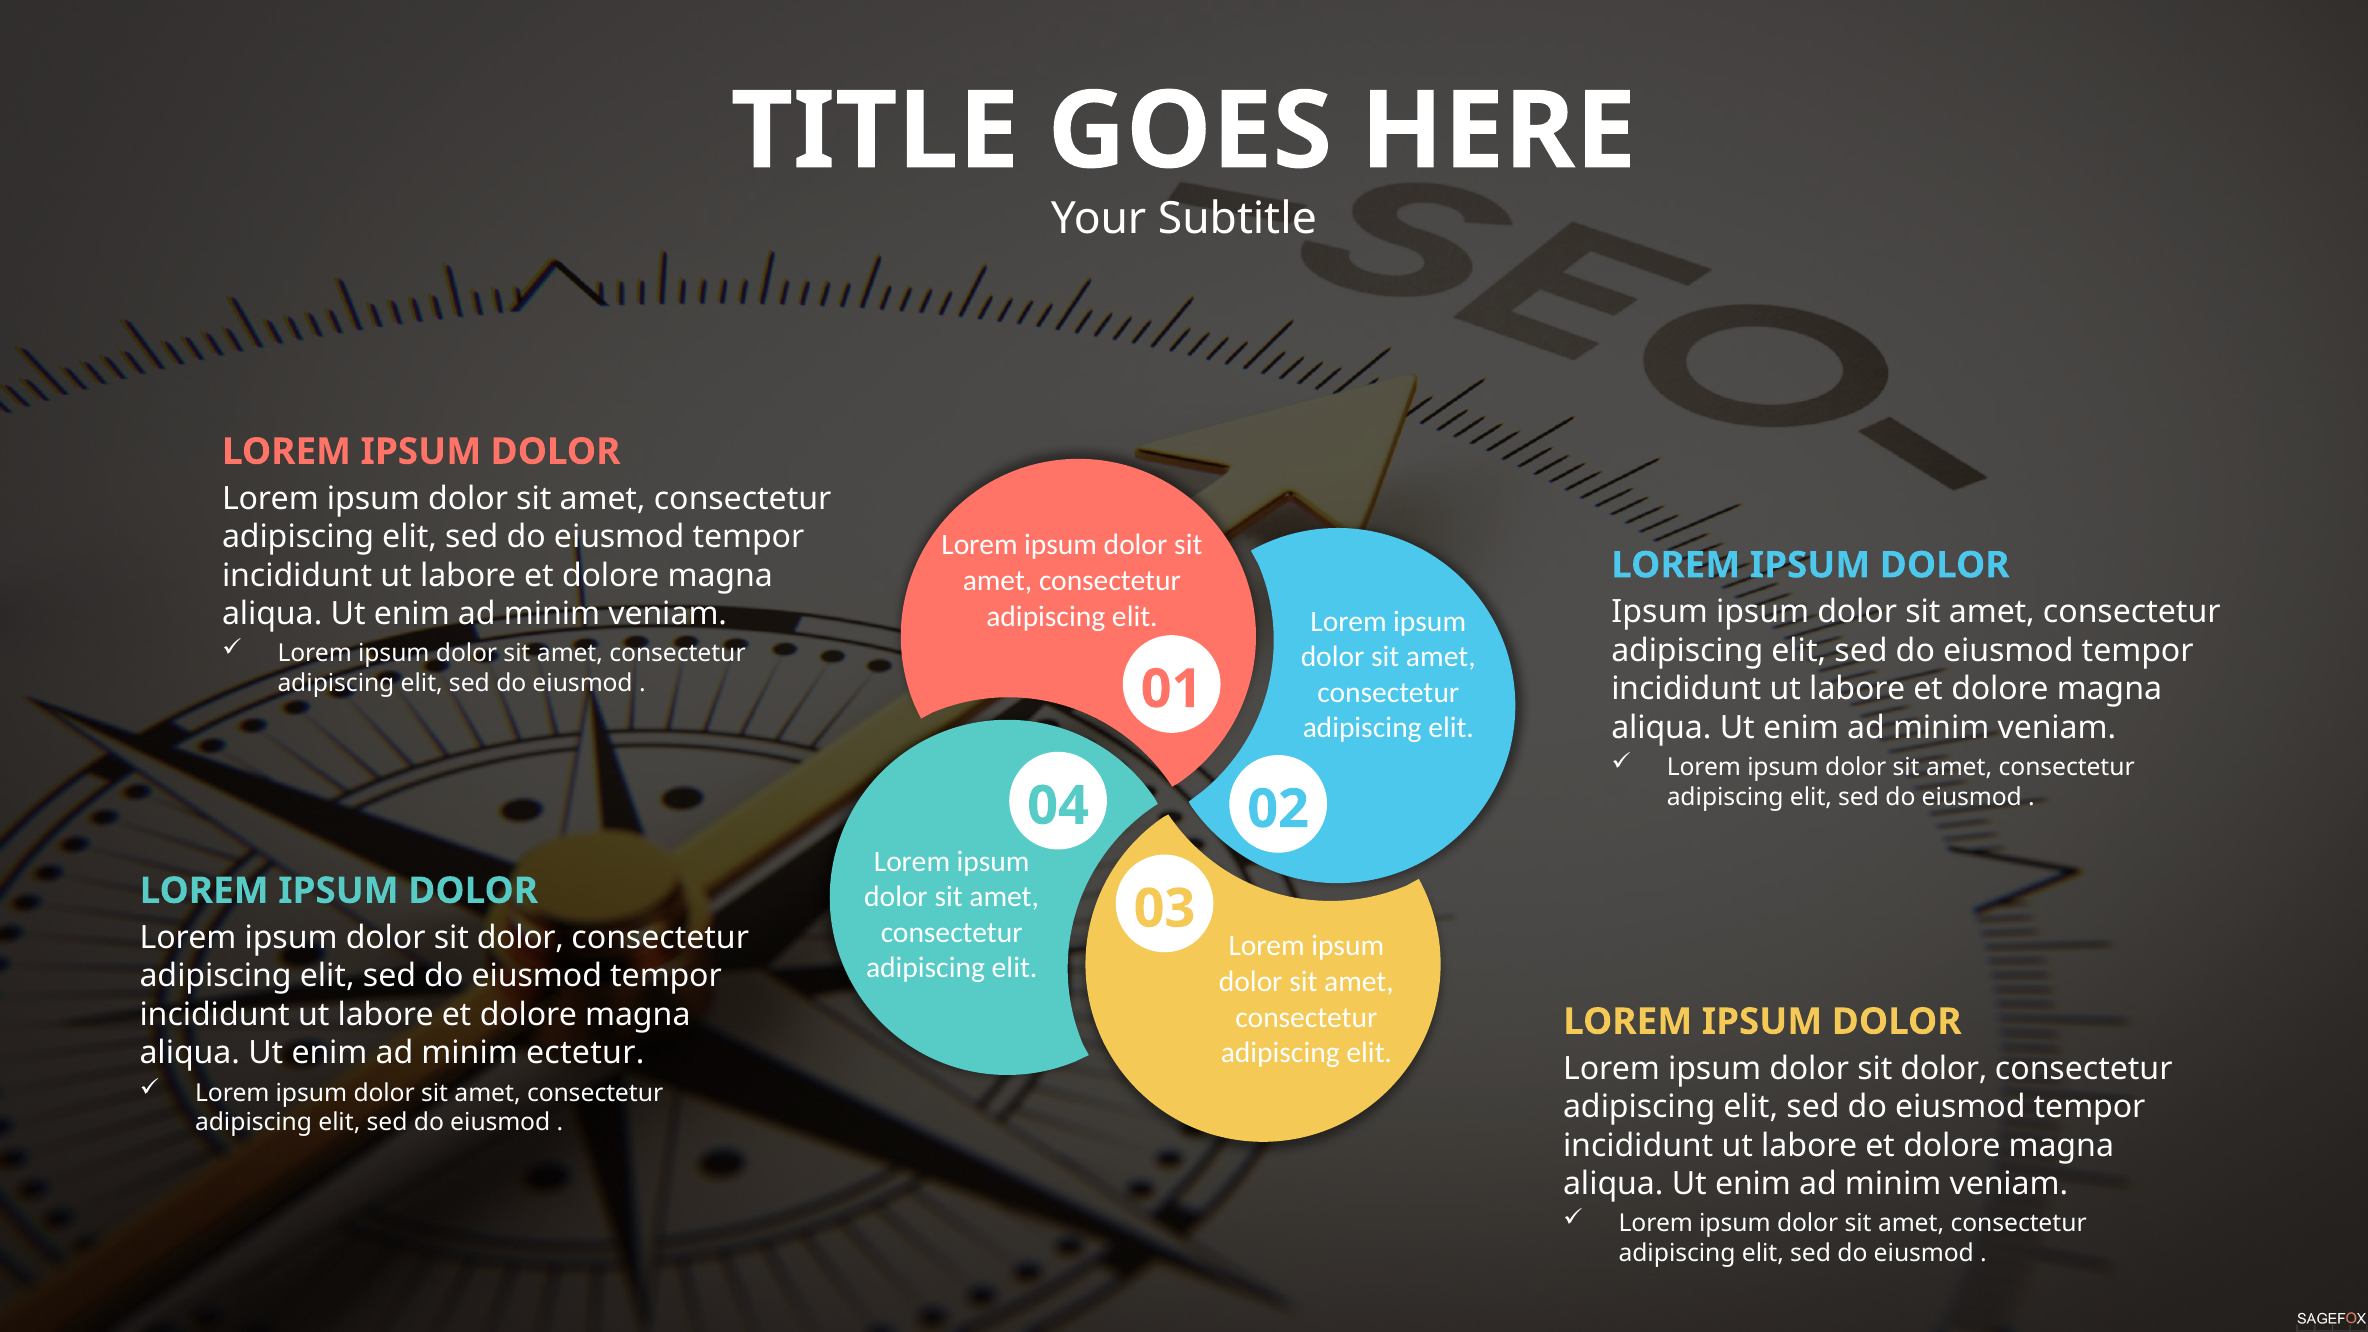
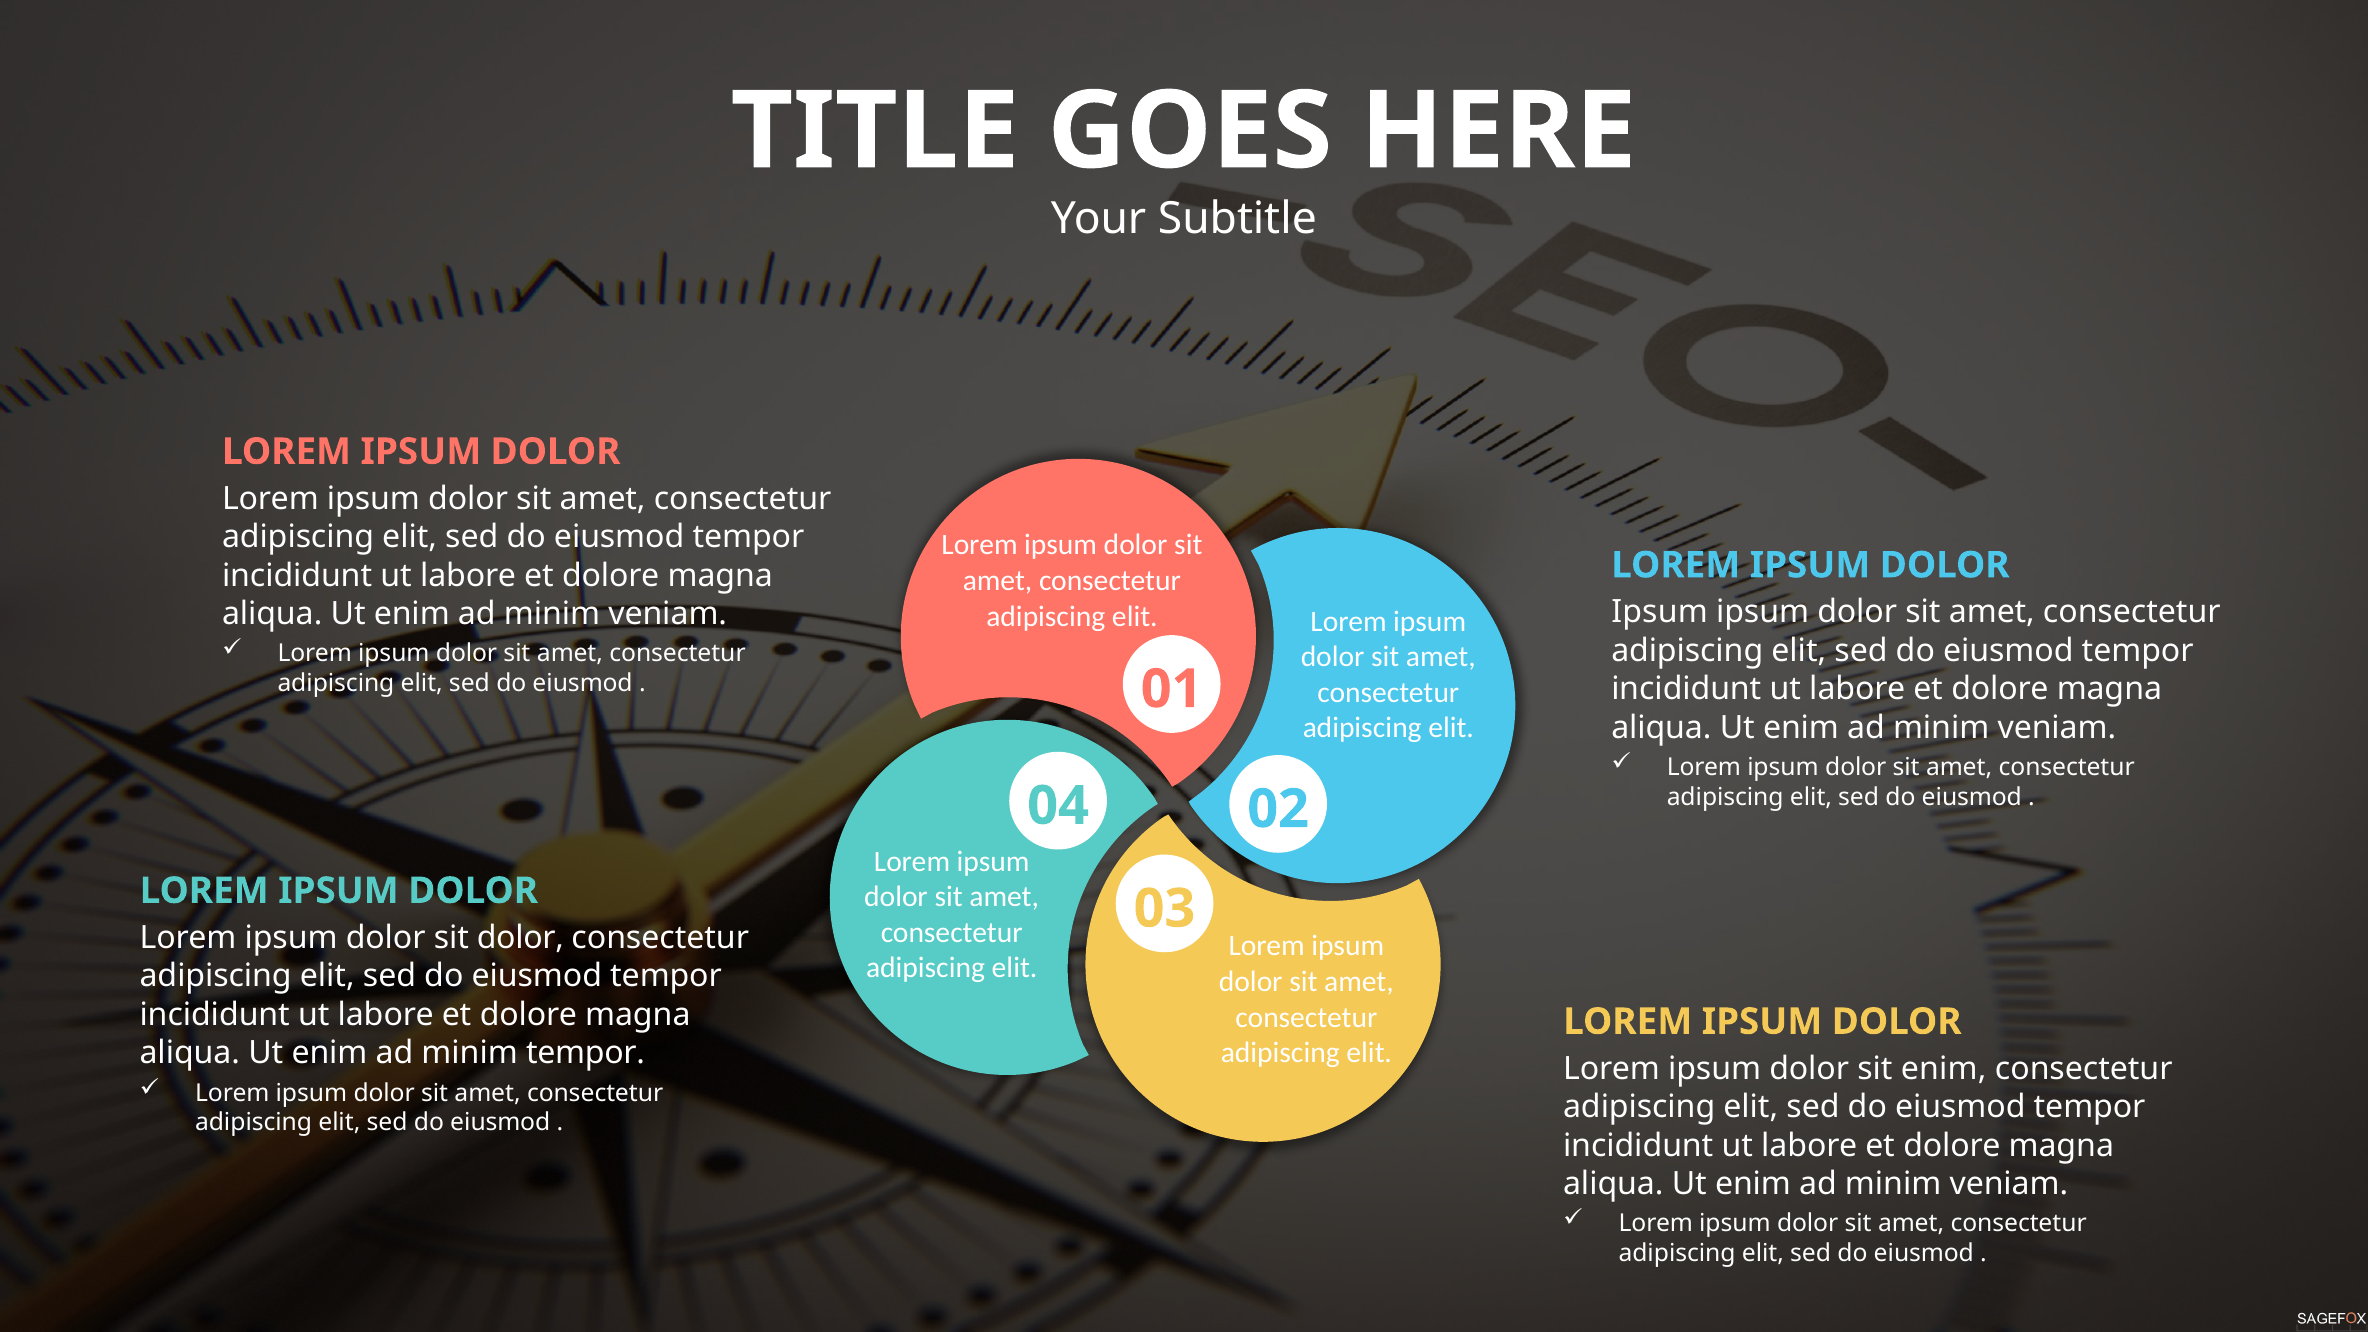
minim ectetur: ectetur -> tempor
dolor at (1944, 1069): dolor -> enim
